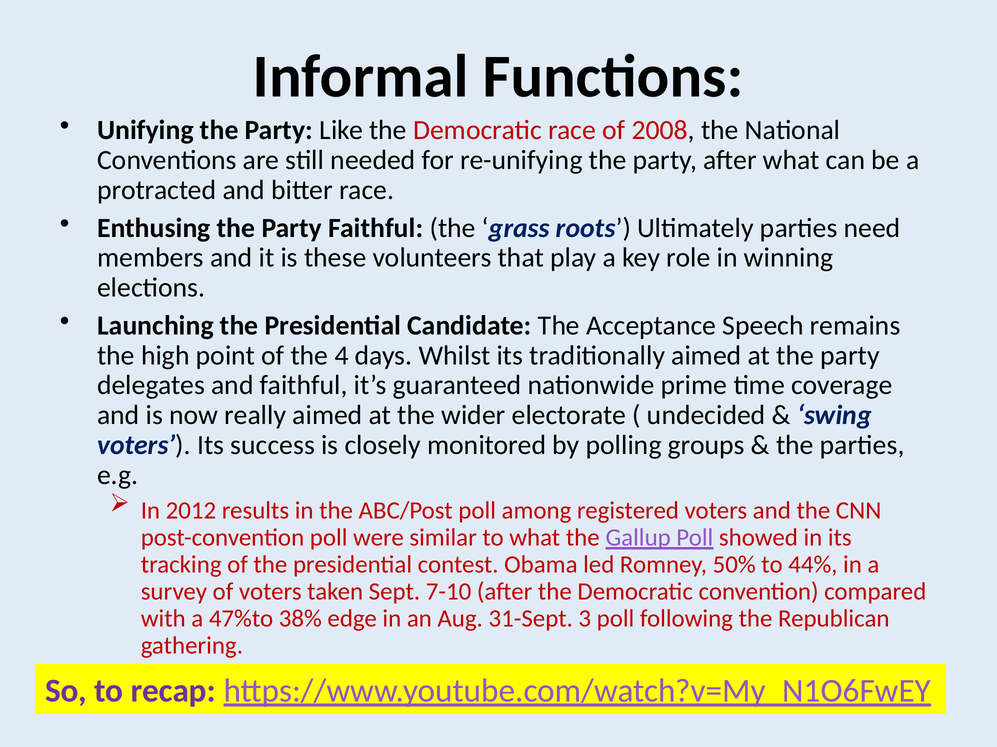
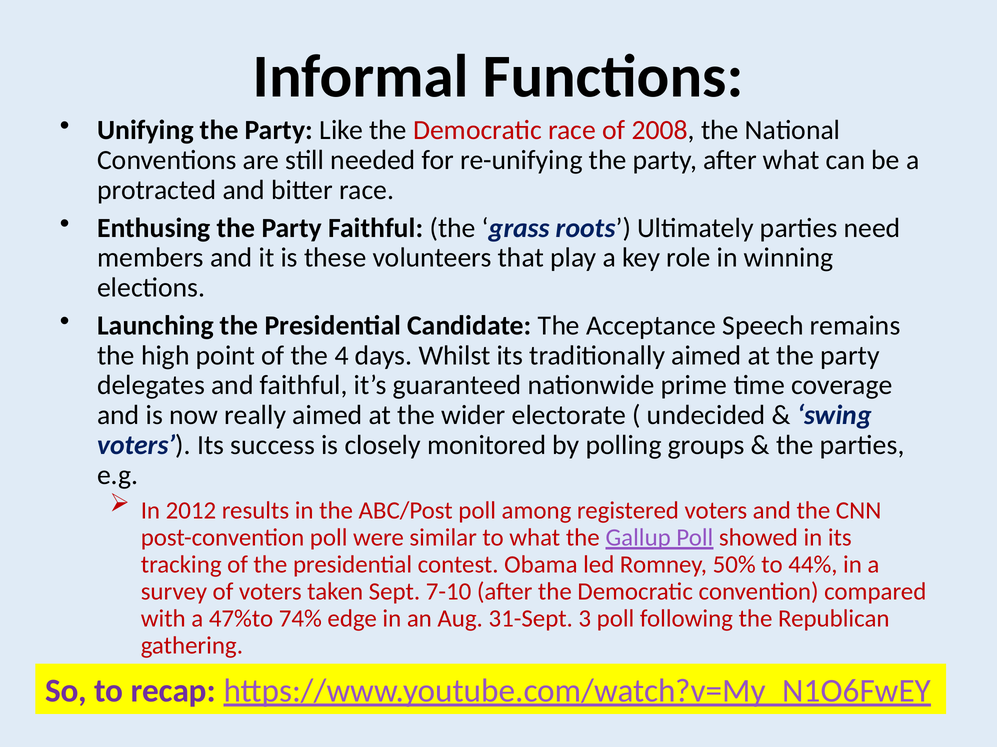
38%: 38% -> 74%
